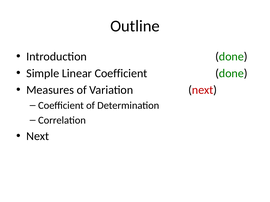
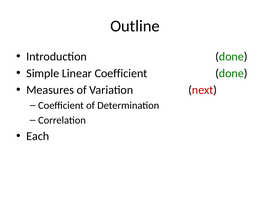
Next at (38, 136): Next -> Each
